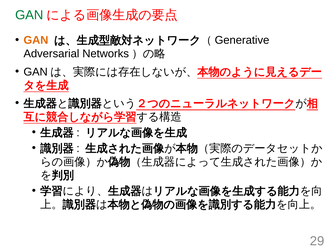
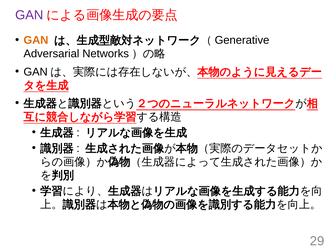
GAN at (29, 15) colour: green -> purple
